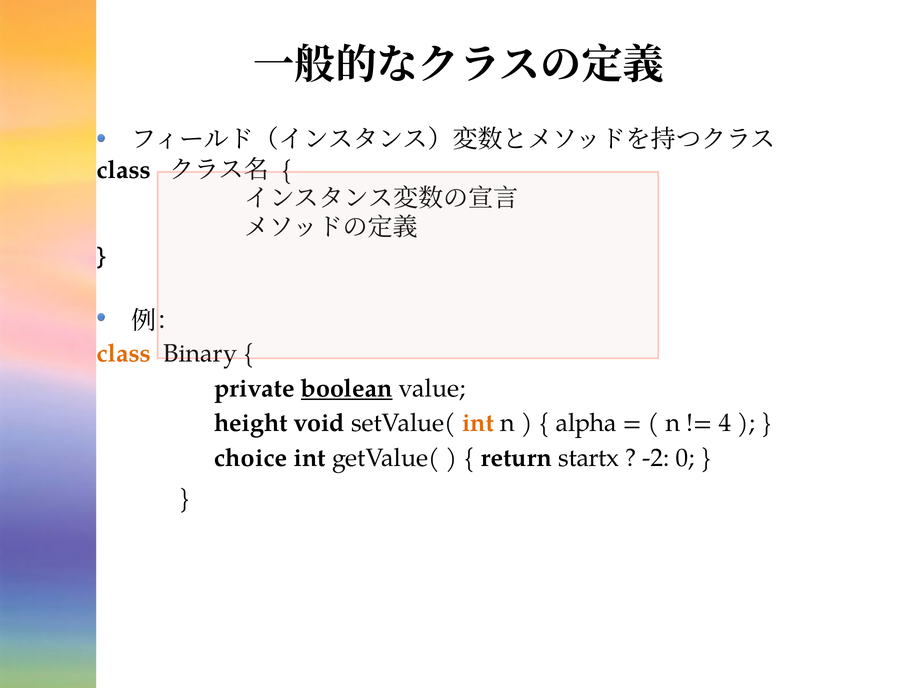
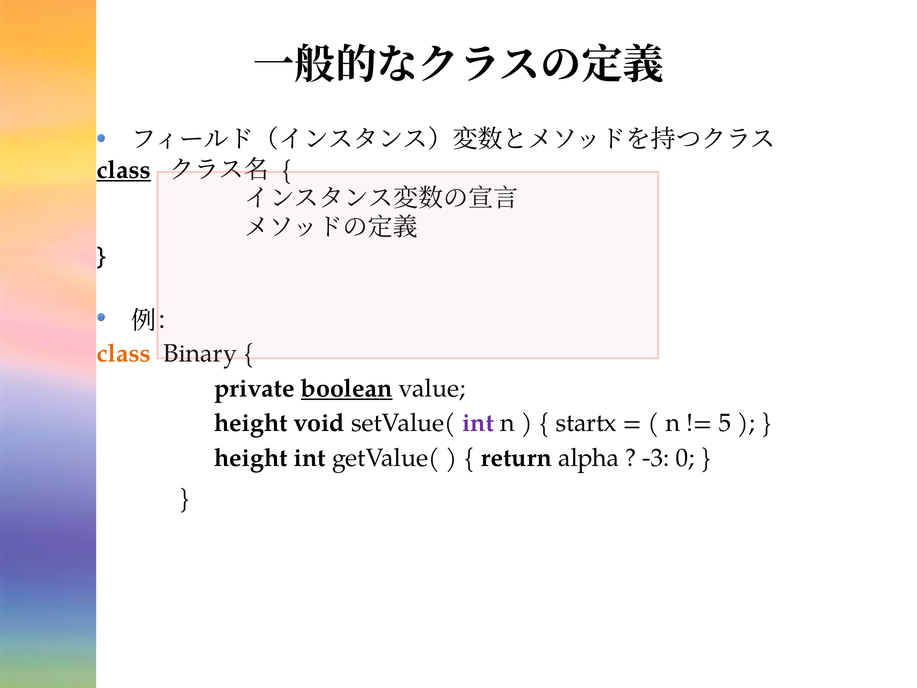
class at (124, 170) underline: none -> present
int at (478, 423) colour: orange -> purple
alpha: alpha -> startx
4: 4 -> 5
choice at (251, 458): choice -> height
startx: startx -> alpha
-2: -2 -> -3
